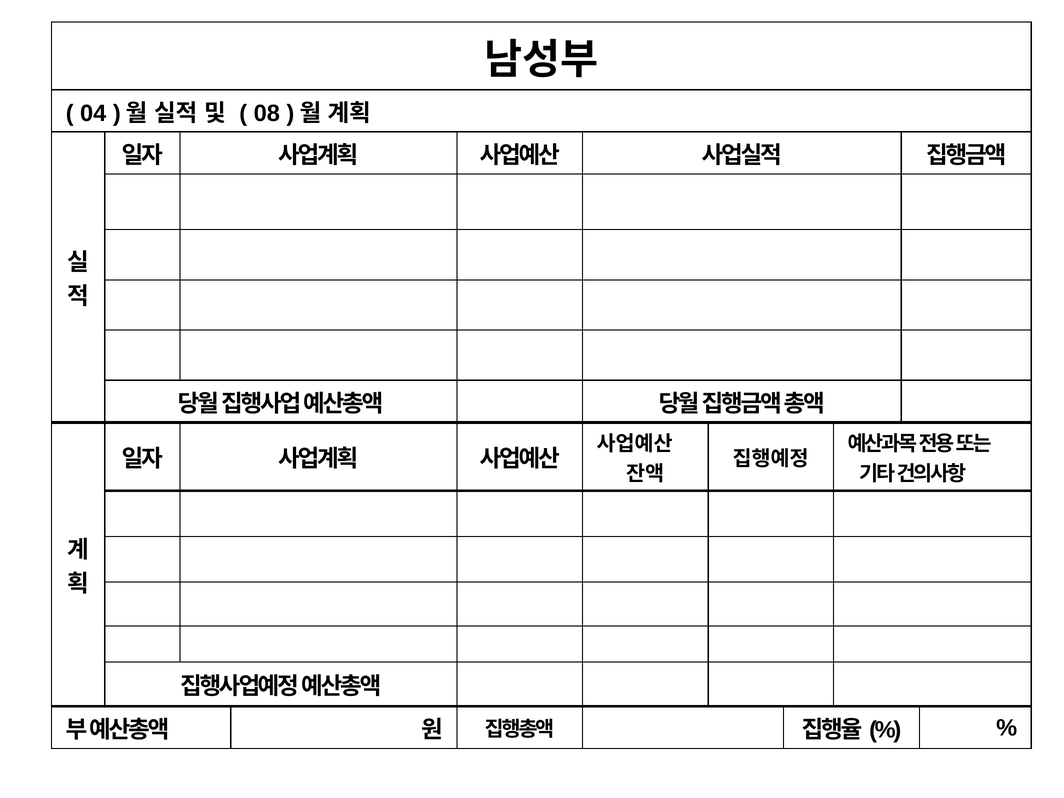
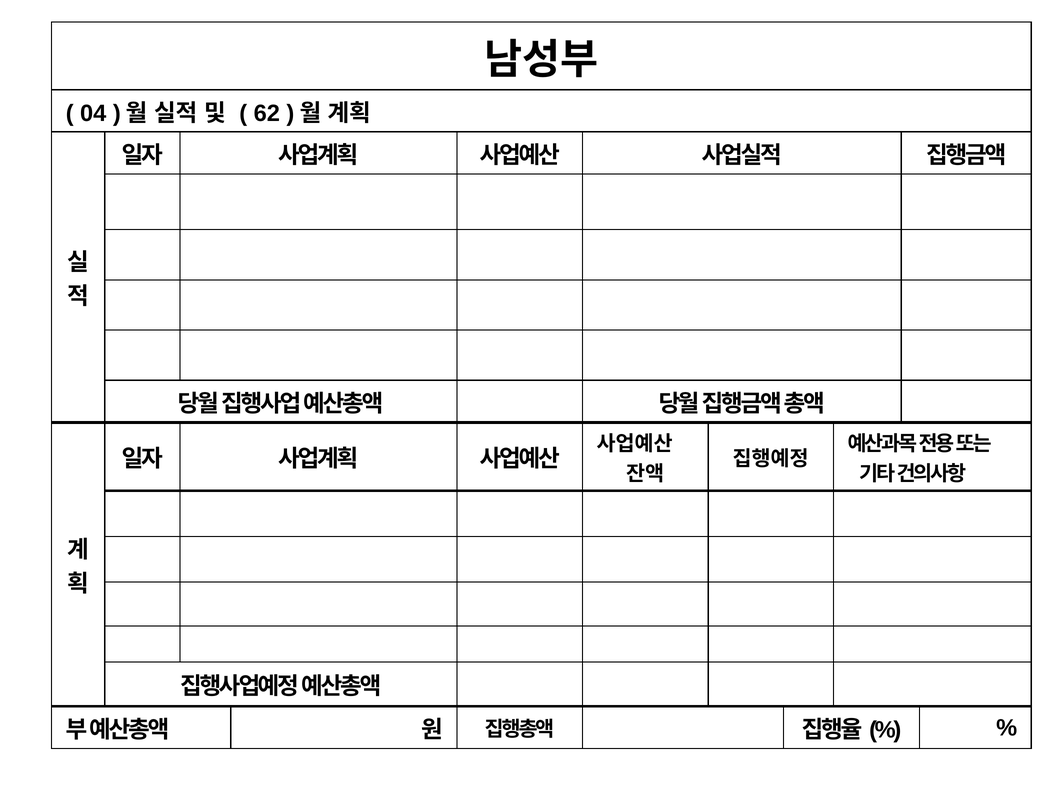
08: 08 -> 62
